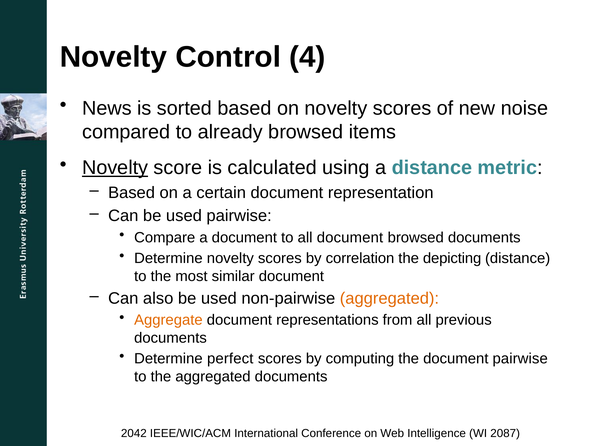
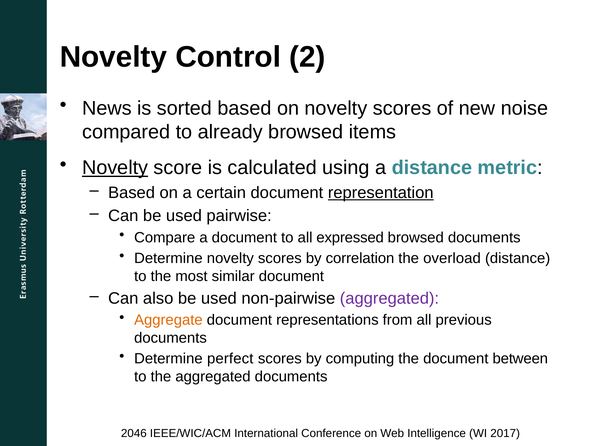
4: 4 -> 2
representation underline: none -> present
all document: document -> expressed
depicting: depicting -> overload
aggregated at (389, 299) colour: orange -> purple
document pairwise: pairwise -> between
2042: 2042 -> 2046
2087: 2087 -> 2017
